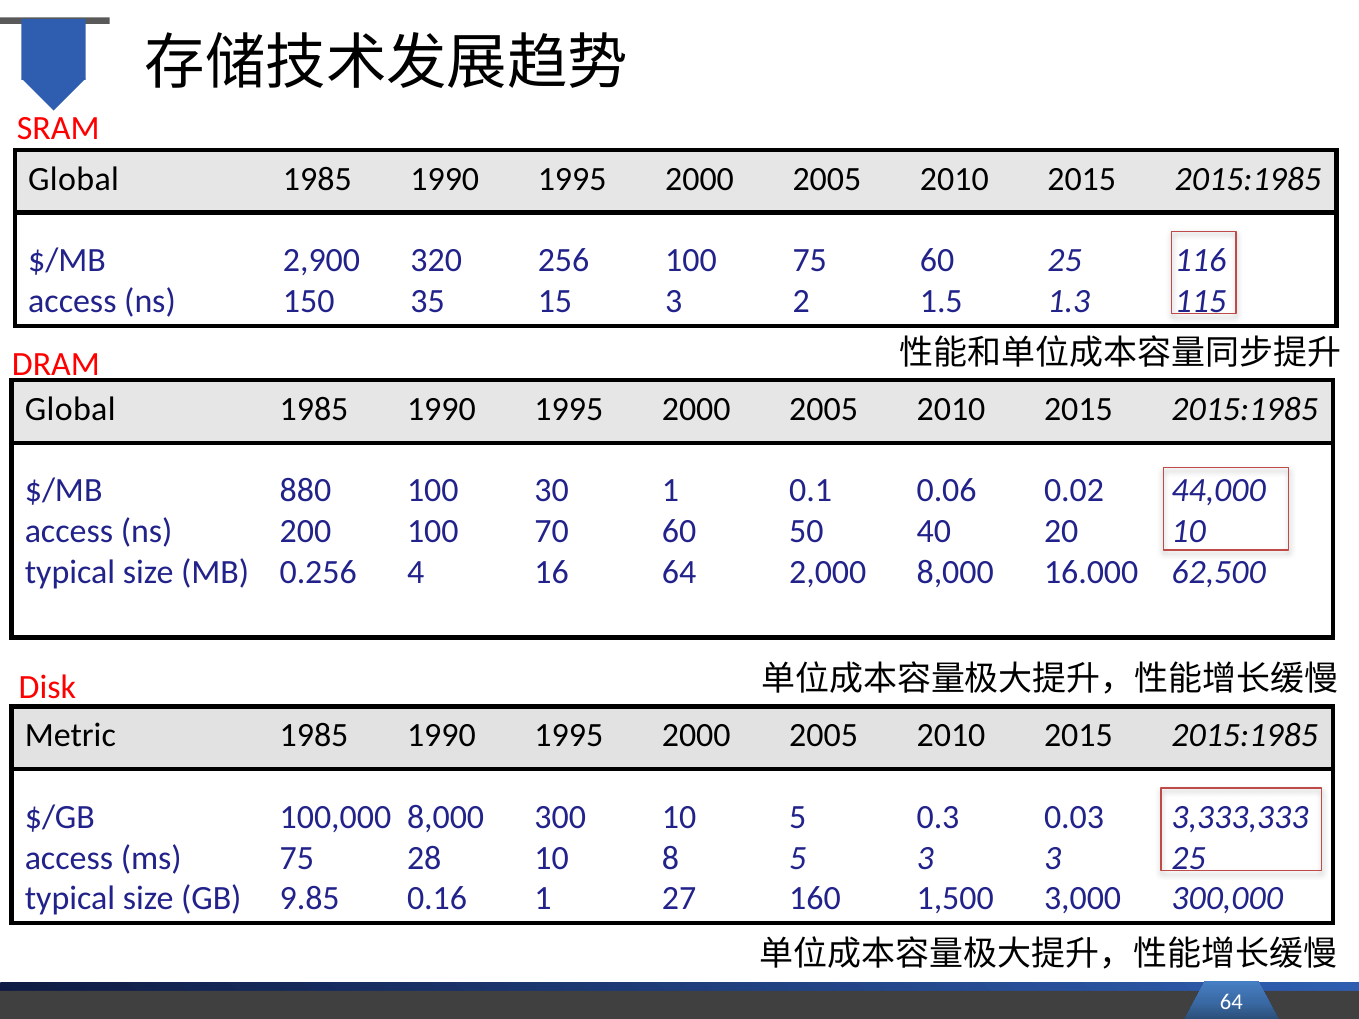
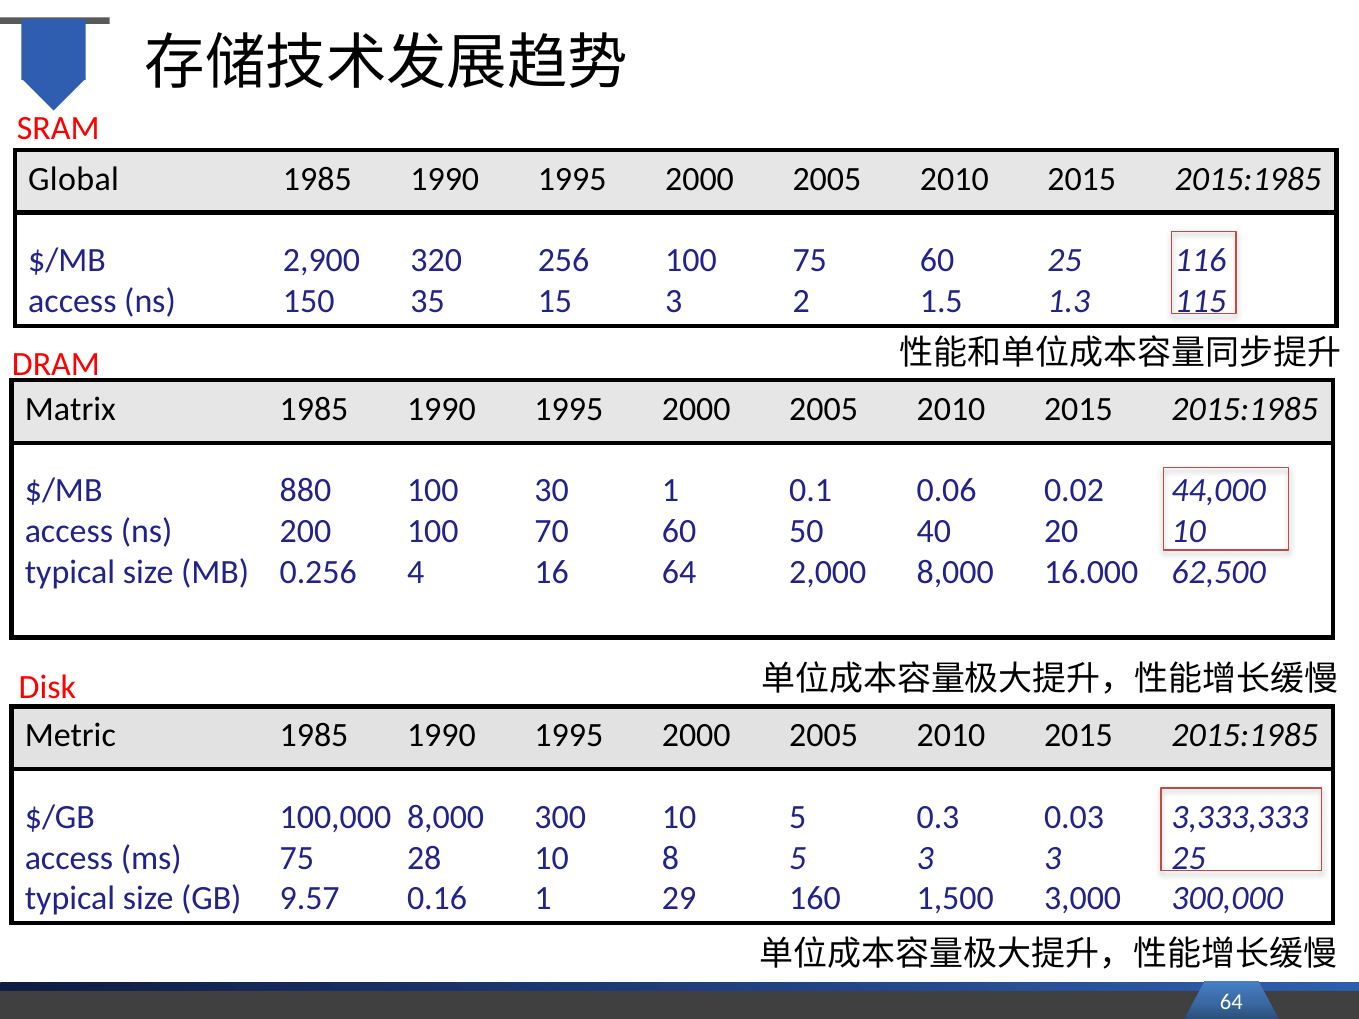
Global at (70, 409): Global -> Matrix
9.85: 9.85 -> 9.57
27: 27 -> 29
